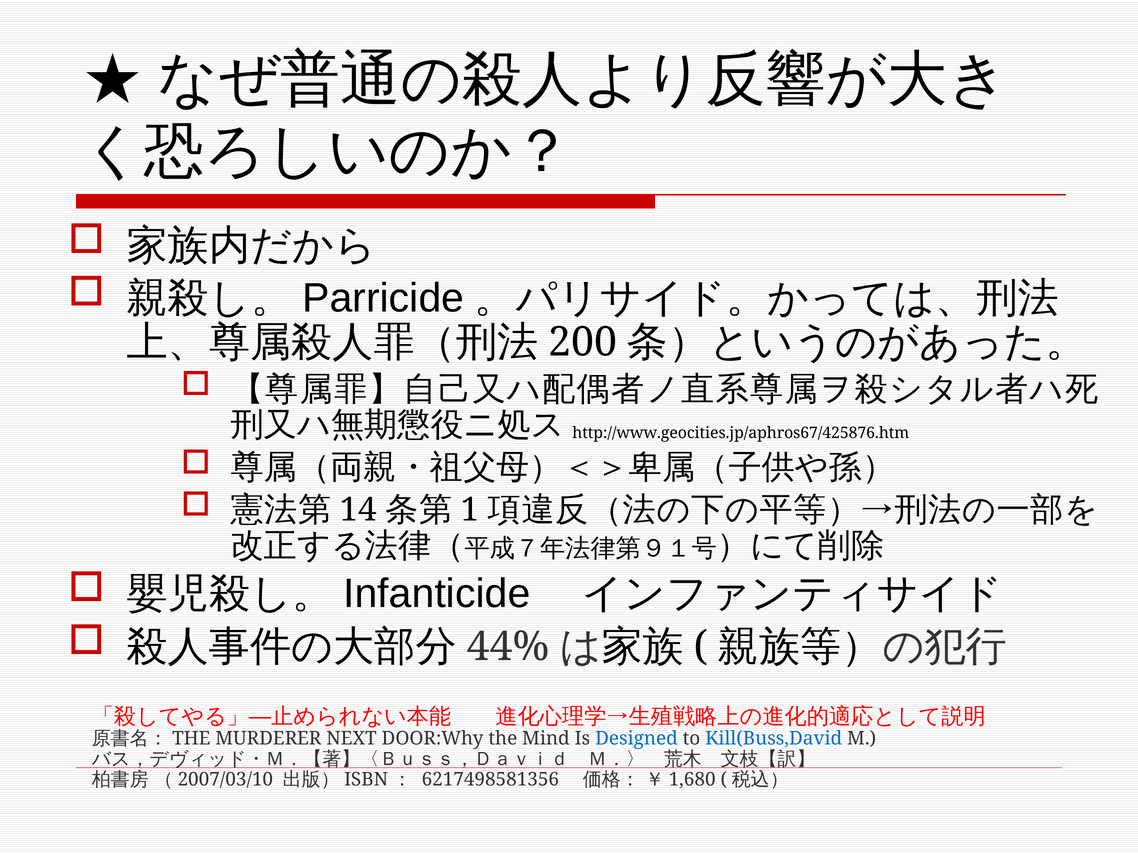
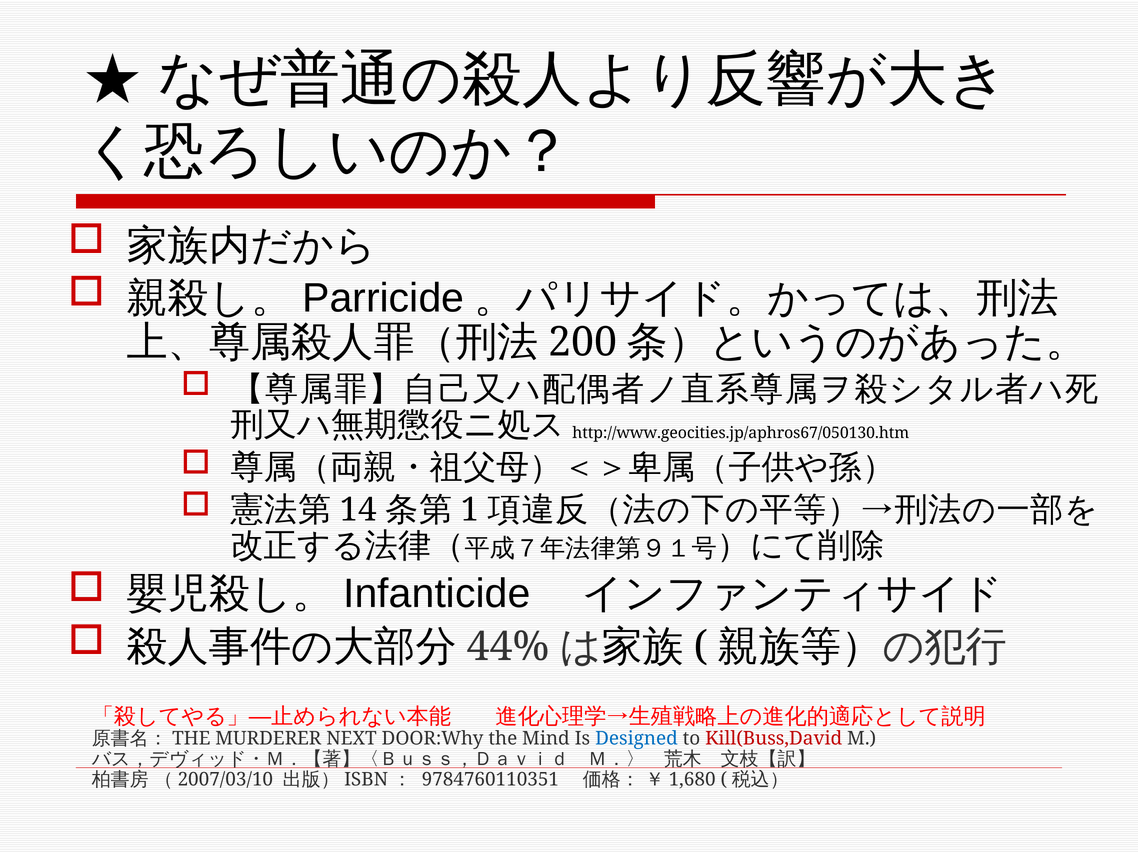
http://www.geocities.jp/aphros67/425876.htm: http://www.geocities.jp/aphros67/425876.htm -> http://www.geocities.jp/aphros67/050130.htm
Kill(Buss,David colour: blue -> red
6217498581356: 6217498581356 -> 9784760110351
